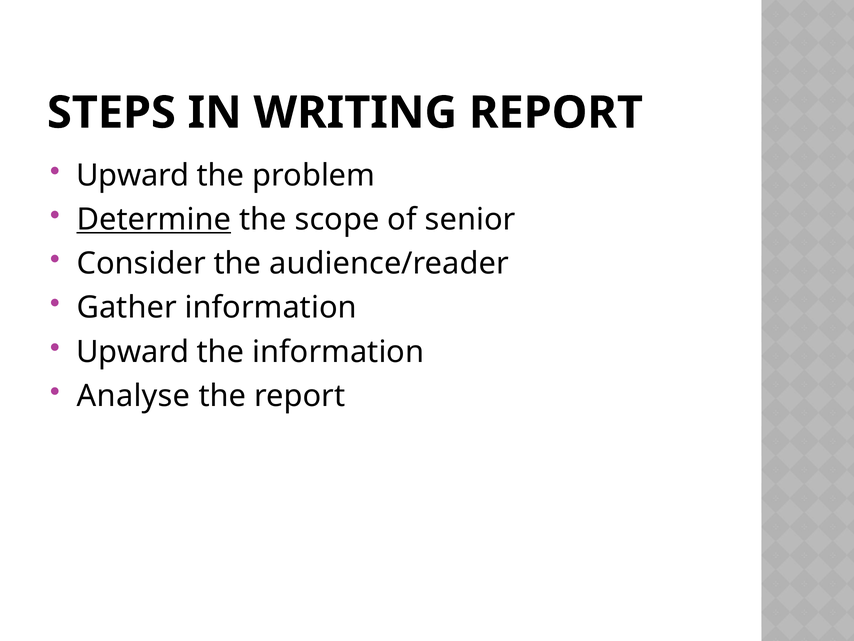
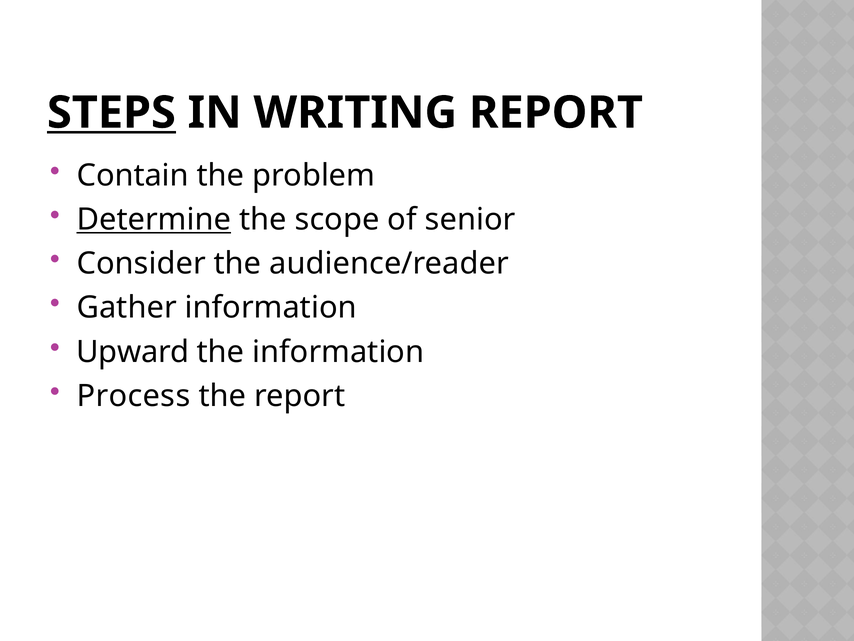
STEPS underline: none -> present
Upward at (133, 175): Upward -> Contain
Analyse: Analyse -> Process
